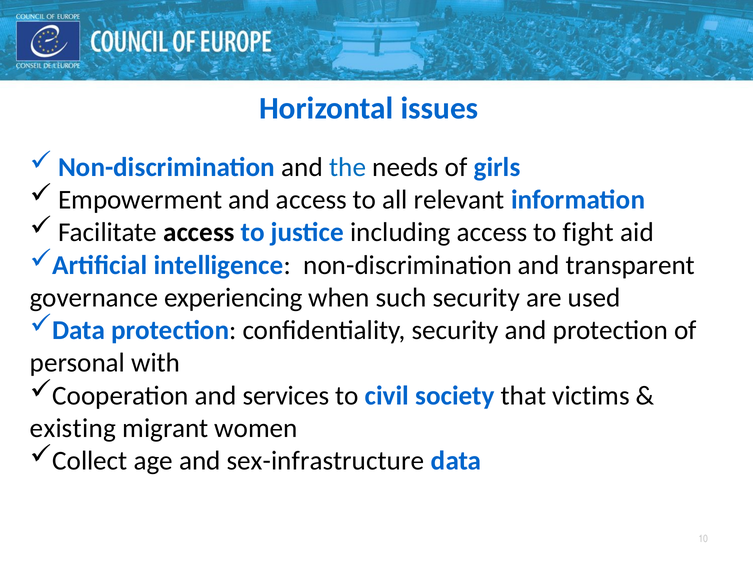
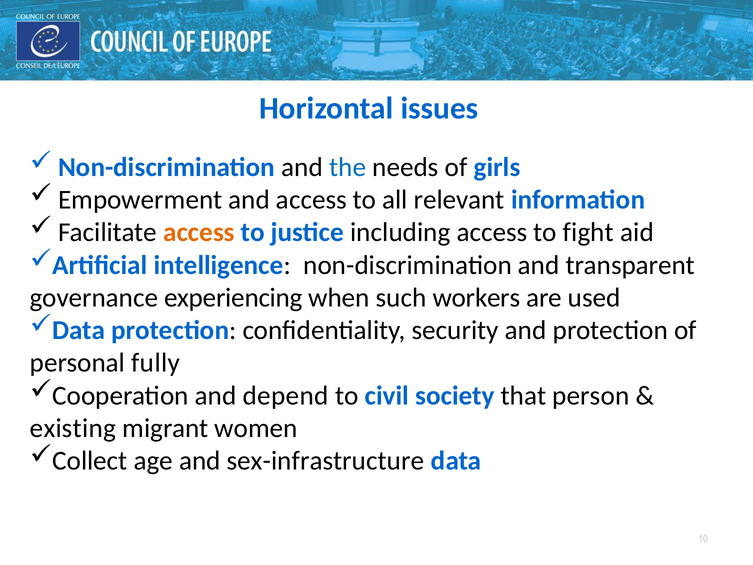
access at (199, 232) colour: black -> orange
such security: security -> workers
with: with -> fully
services: services -> depend
victims: victims -> person
